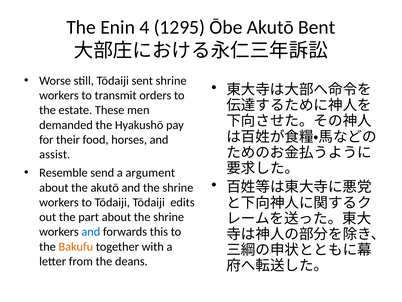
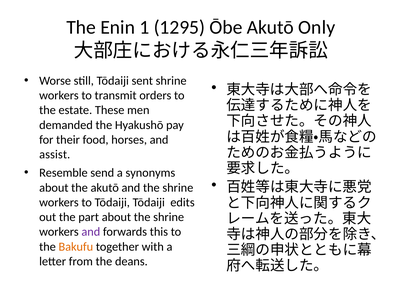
4: 4 -> 1
Bent: Bent -> Only
argument: argument -> synonyms
and at (91, 232) colour: blue -> purple
